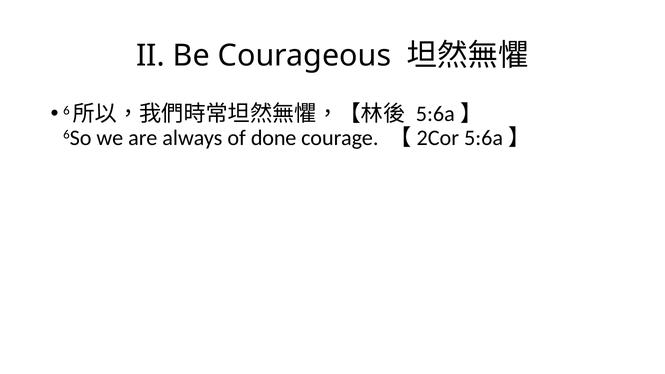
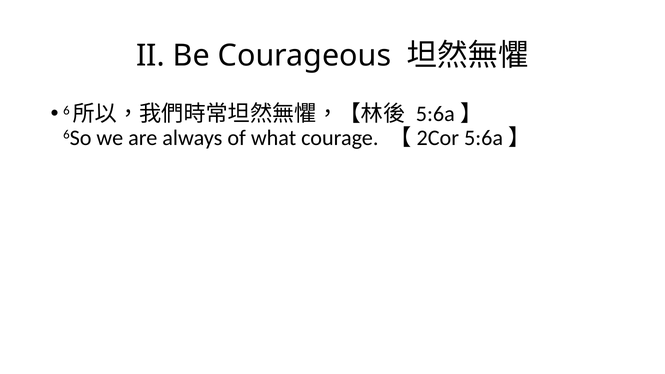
done: done -> what
